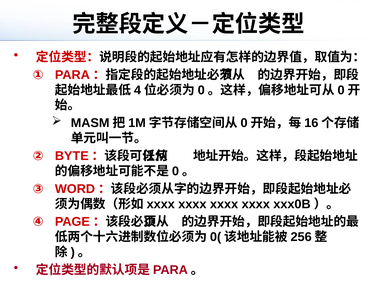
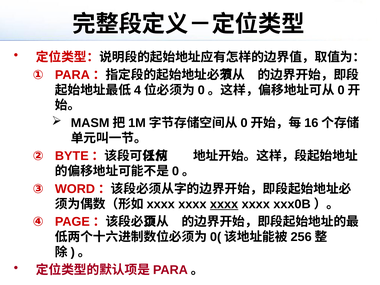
xxxx at (224, 204) underline: none -> present
